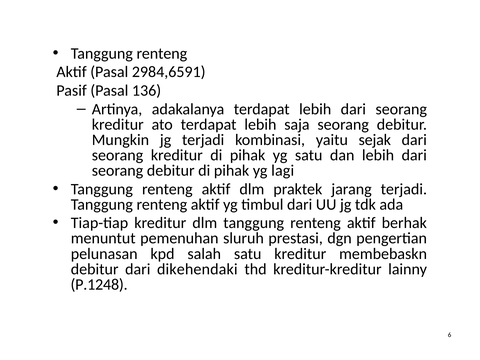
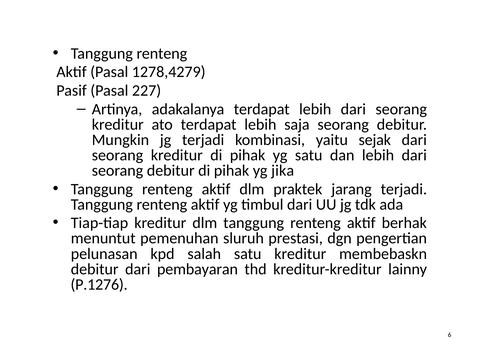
2984,6591: 2984,6591 -> 1278,4279
136: 136 -> 227
lagi: lagi -> jika
dikehendaki: dikehendaki -> pembayaran
P.1248: P.1248 -> P.1276
